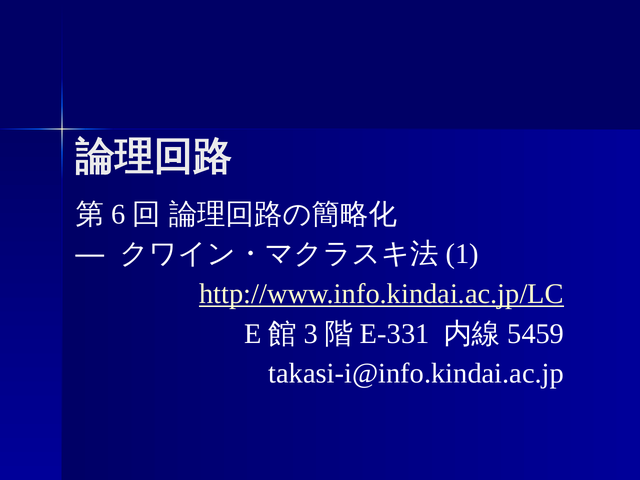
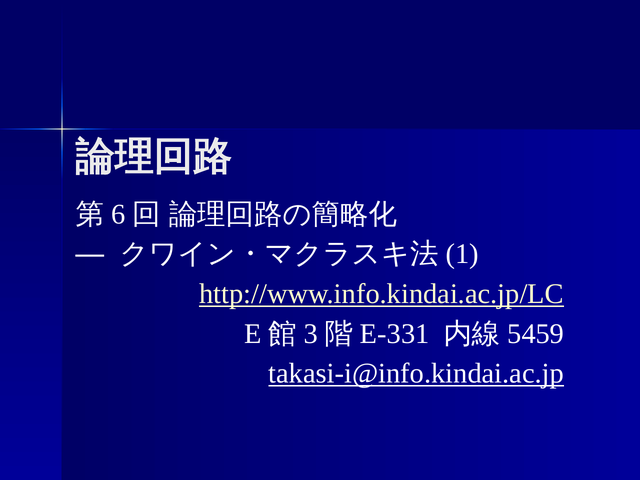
takasi-i@info.kindai.ac.jp underline: none -> present
